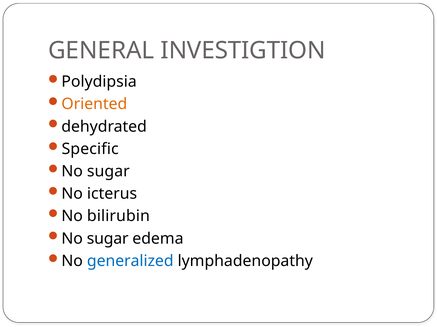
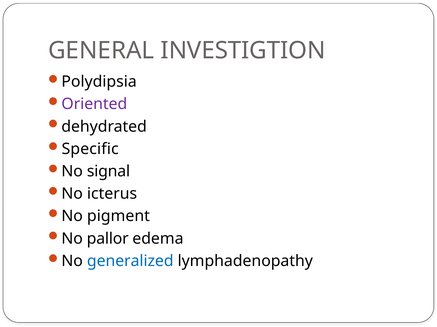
Oriented colour: orange -> purple
sugar at (108, 172): sugar -> signal
bilirubin: bilirubin -> pigment
sugar at (108, 239): sugar -> pallor
